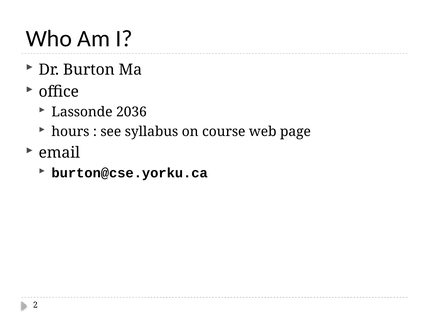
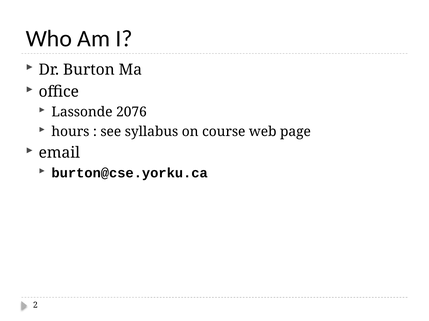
2036: 2036 -> 2076
